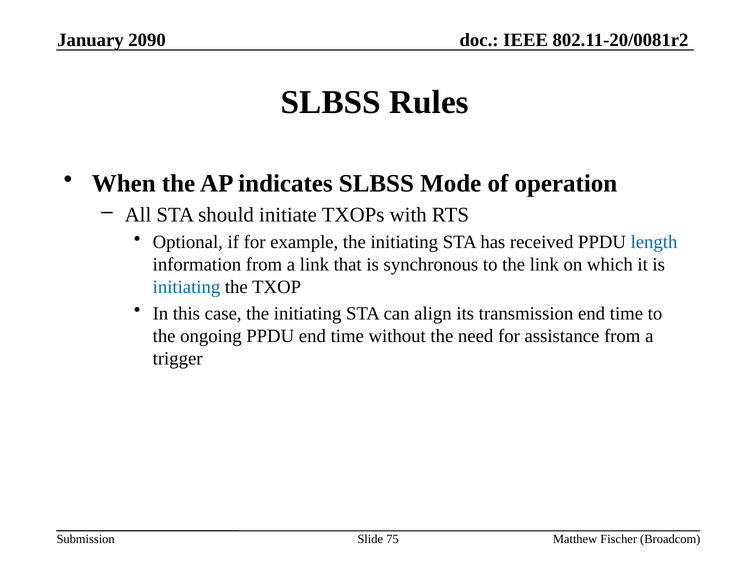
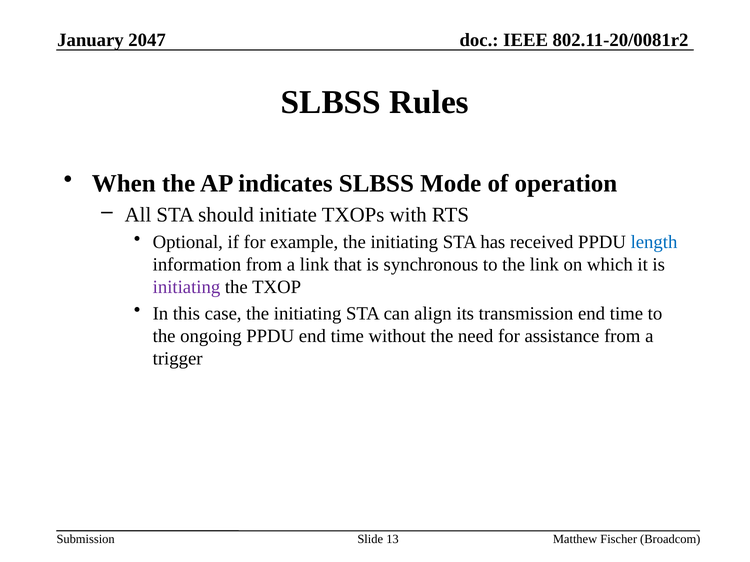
2090: 2090 -> 2047
initiating at (187, 287) colour: blue -> purple
75: 75 -> 13
